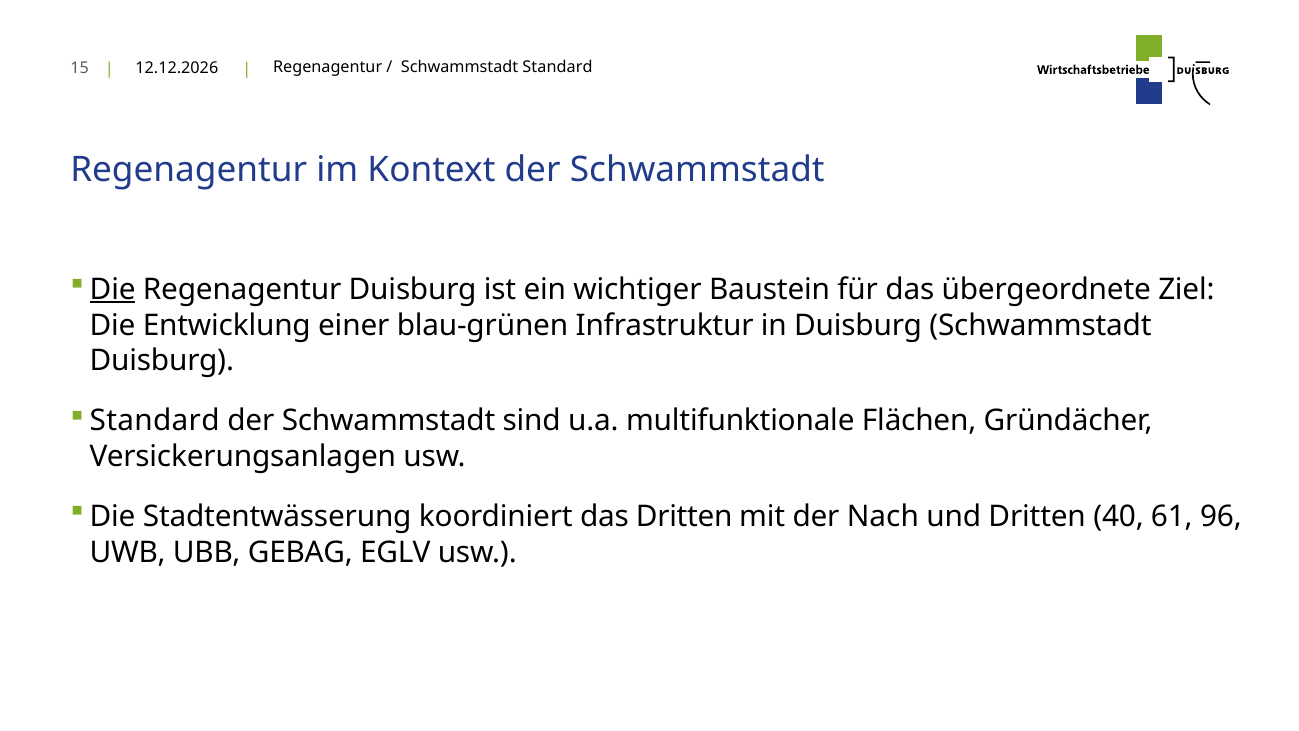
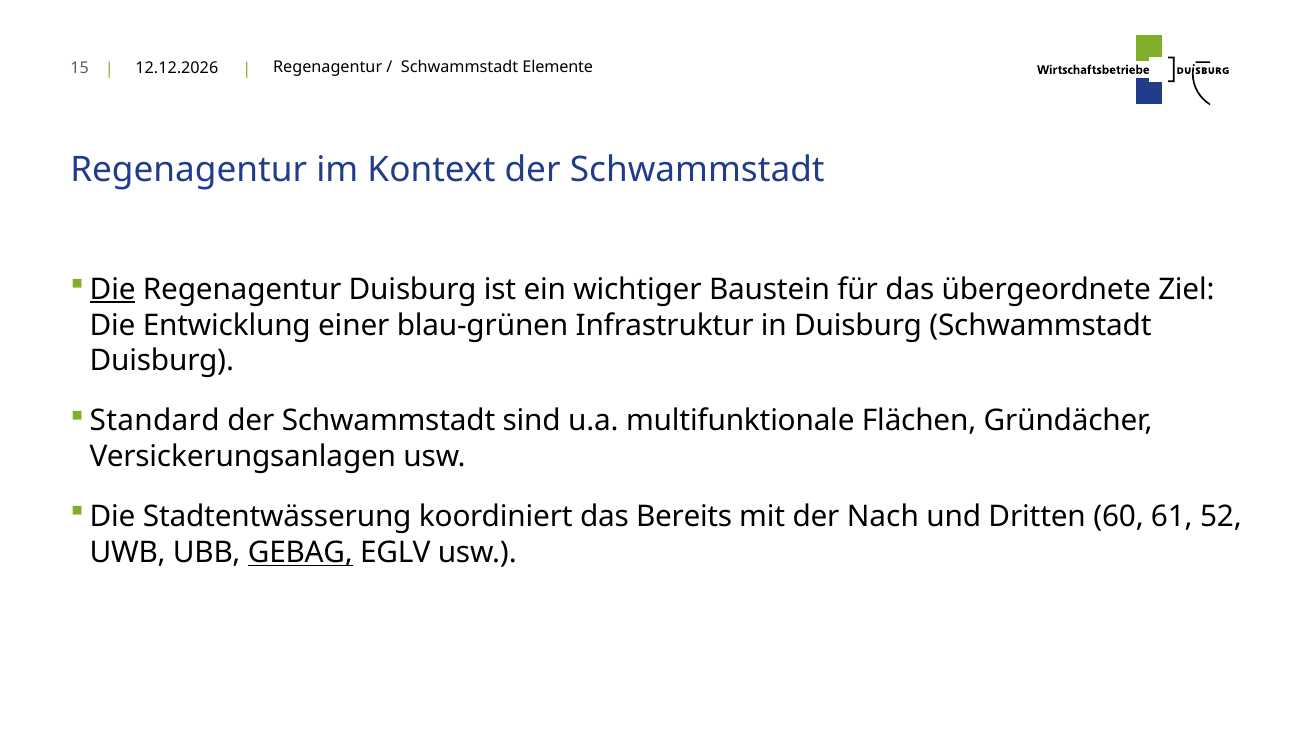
Schwammstadt Standard: Standard -> Elemente
das Dritten: Dritten -> Bereits
40: 40 -> 60
96: 96 -> 52
GEBAG underline: none -> present
